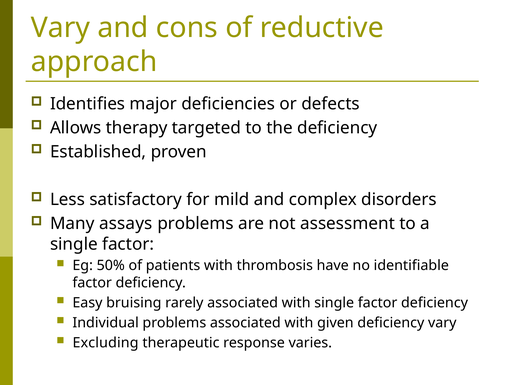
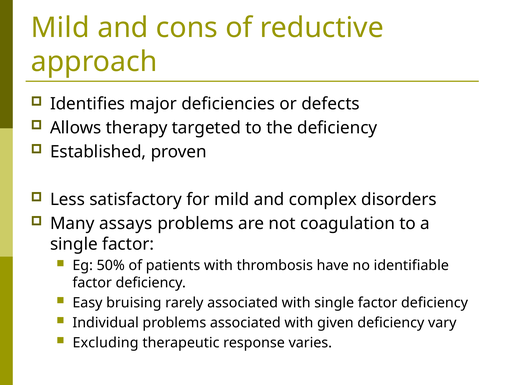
Vary at (60, 28): Vary -> Mild
assessment: assessment -> coagulation
